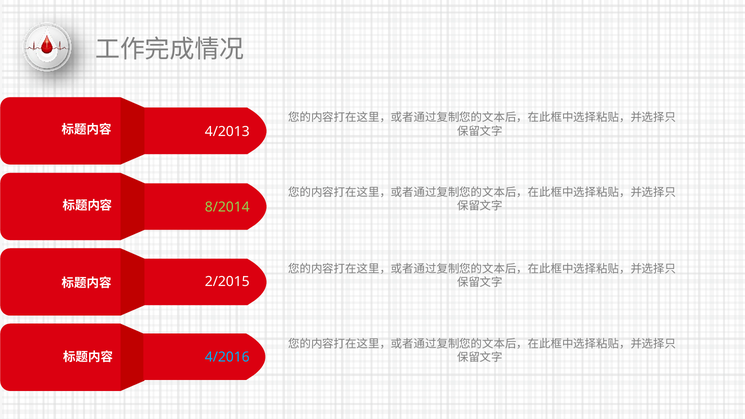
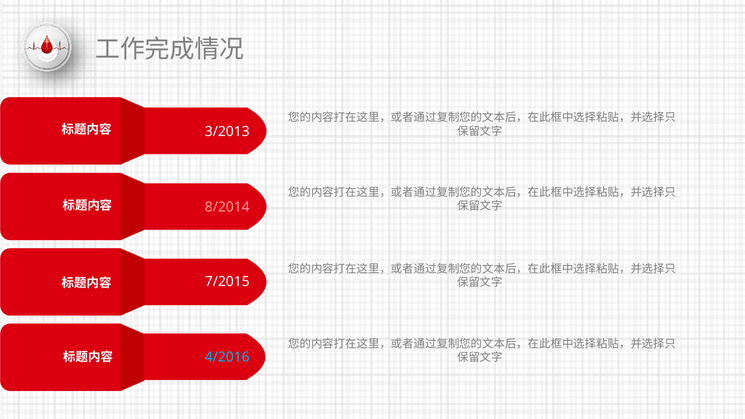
4/2013: 4/2013 -> 3/2013
8/2014 colour: light green -> pink
2/2015: 2/2015 -> 7/2015
